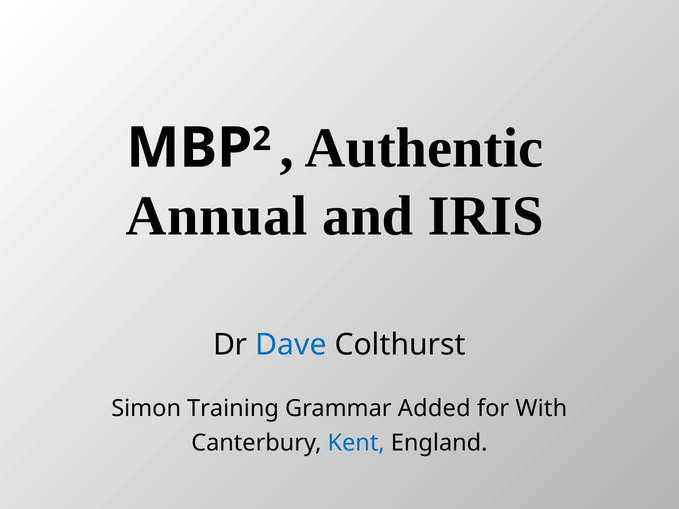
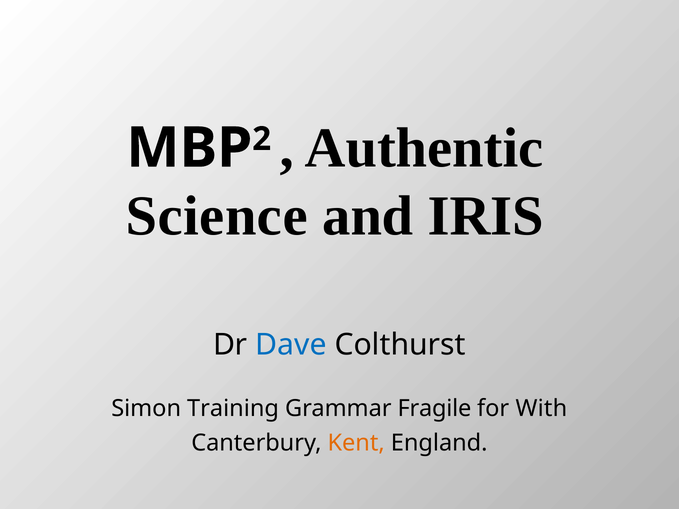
Annual: Annual -> Science
Added: Added -> Fragile
Kent colour: blue -> orange
